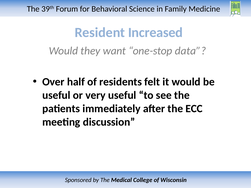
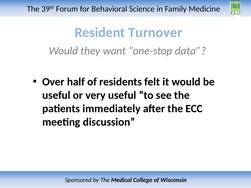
Increased: Increased -> Turnover
